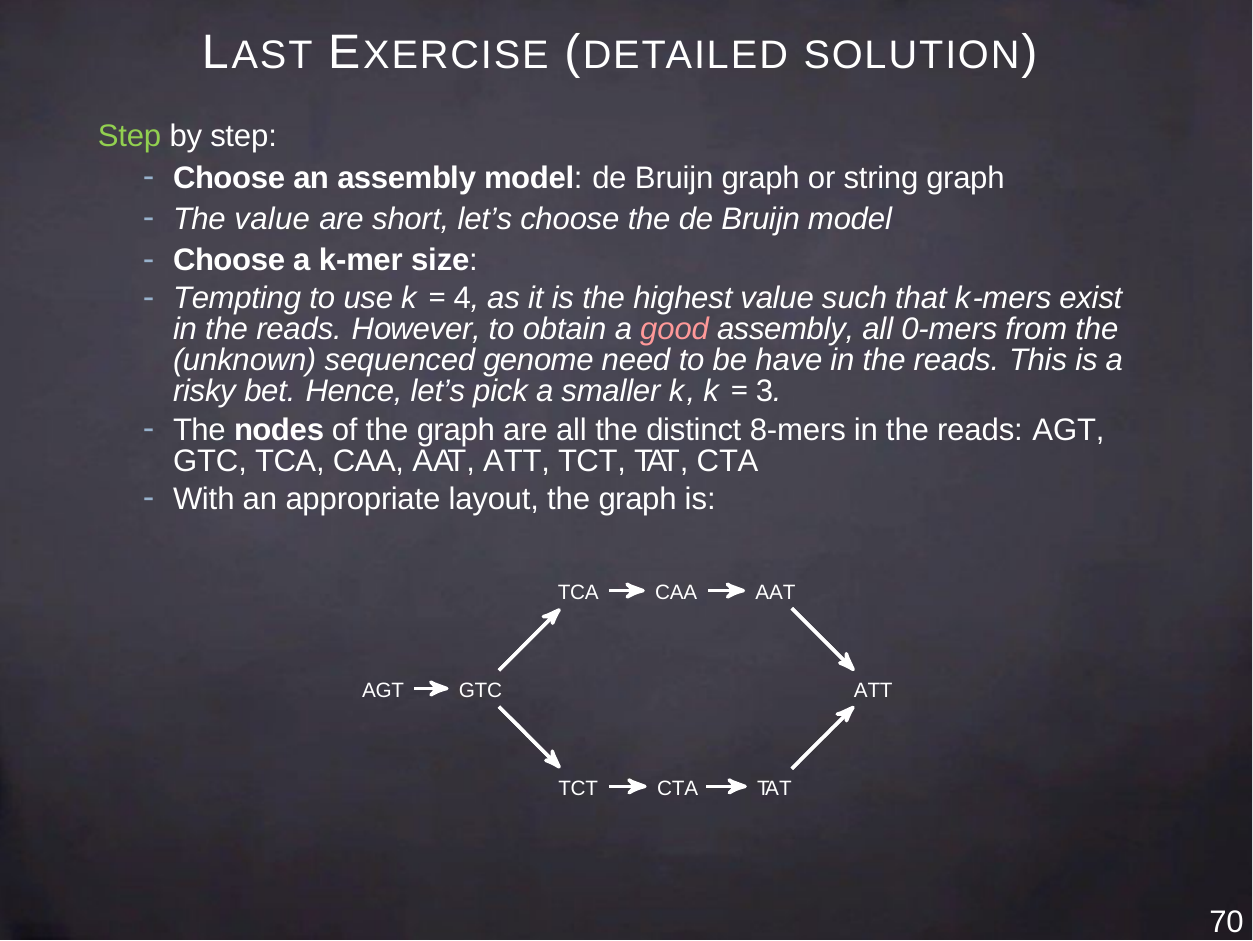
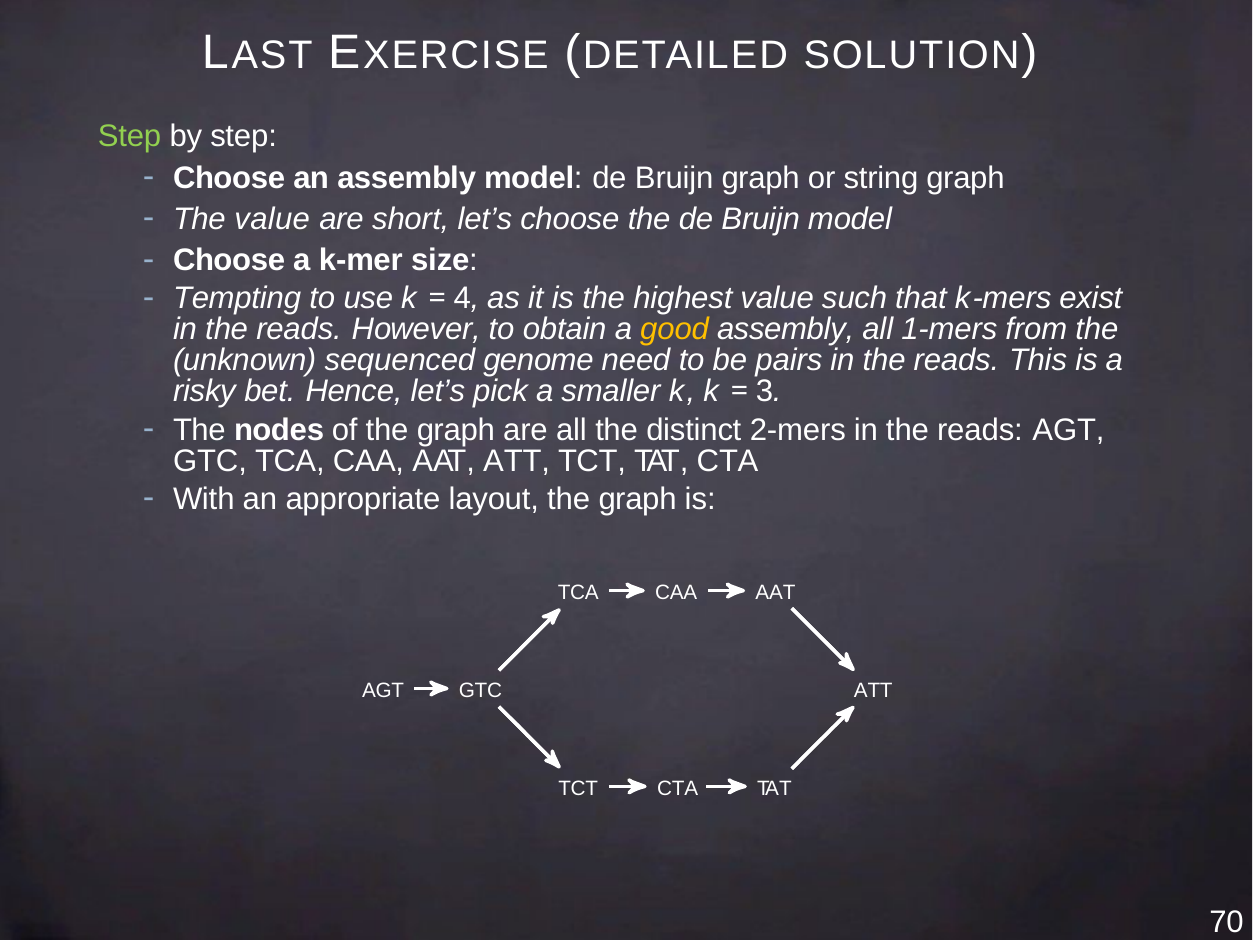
good colour: pink -> yellow
0-mers: 0-mers -> 1-mers
have: have -> pairs
8-mers: 8-mers -> 2-mers
